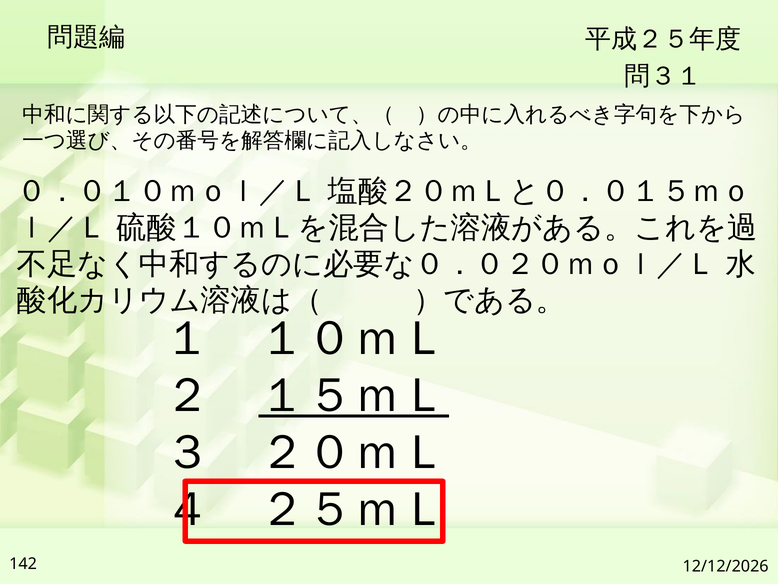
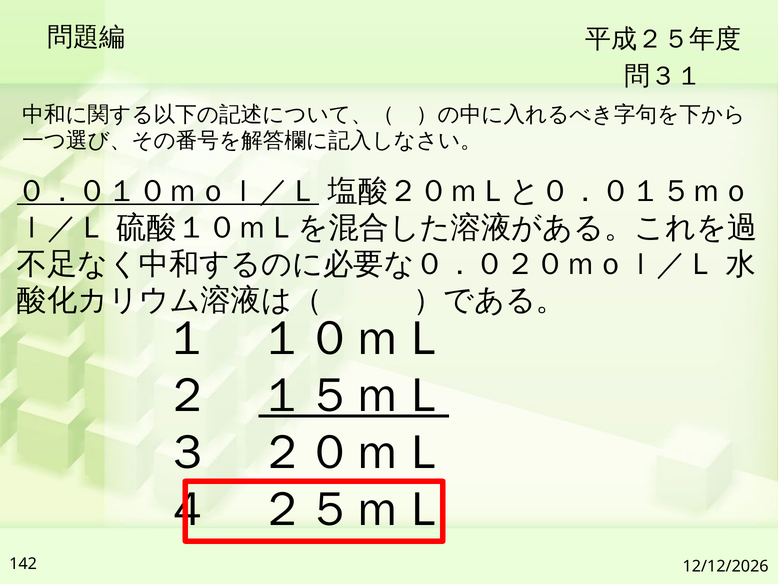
０．０１０ｍｏｌ／Ｌ underline: none -> present
